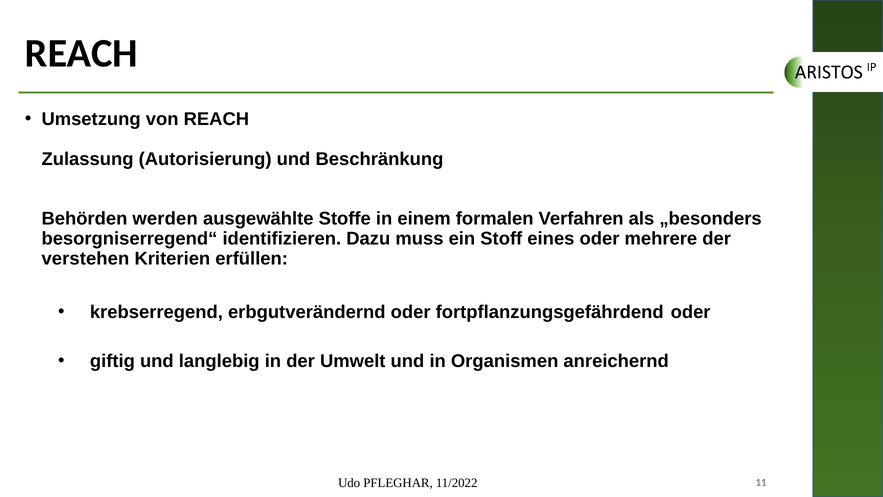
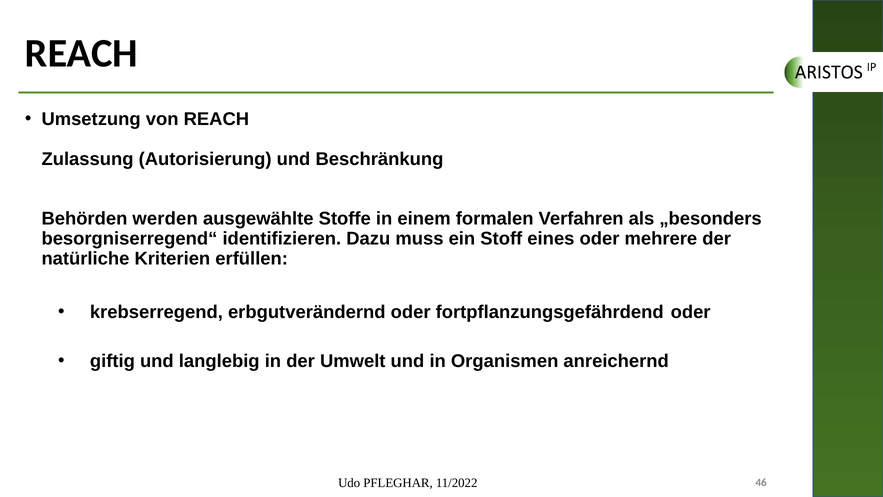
verstehen: verstehen -> natürliche
11: 11 -> 46
